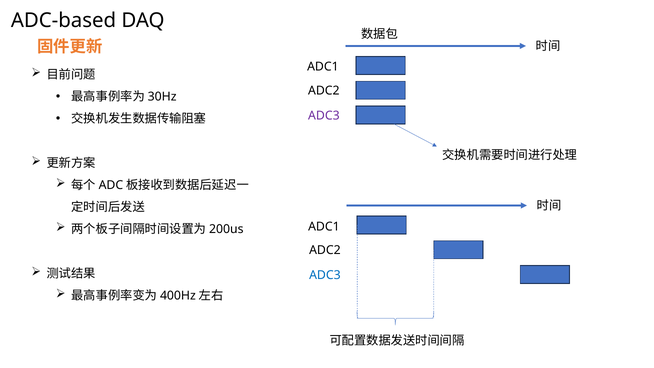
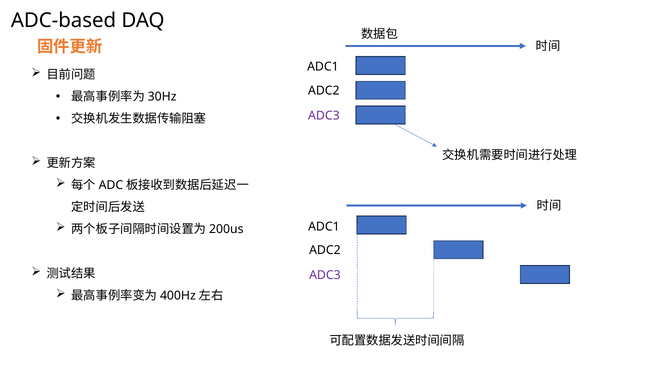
ADC3 at (325, 275) colour: blue -> purple
